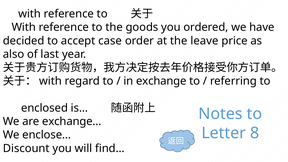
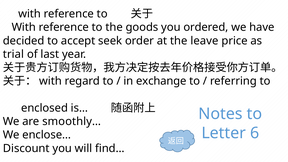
case: case -> seek
also: also -> trial
exchange…: exchange… -> smoothly…
8: 8 -> 6
